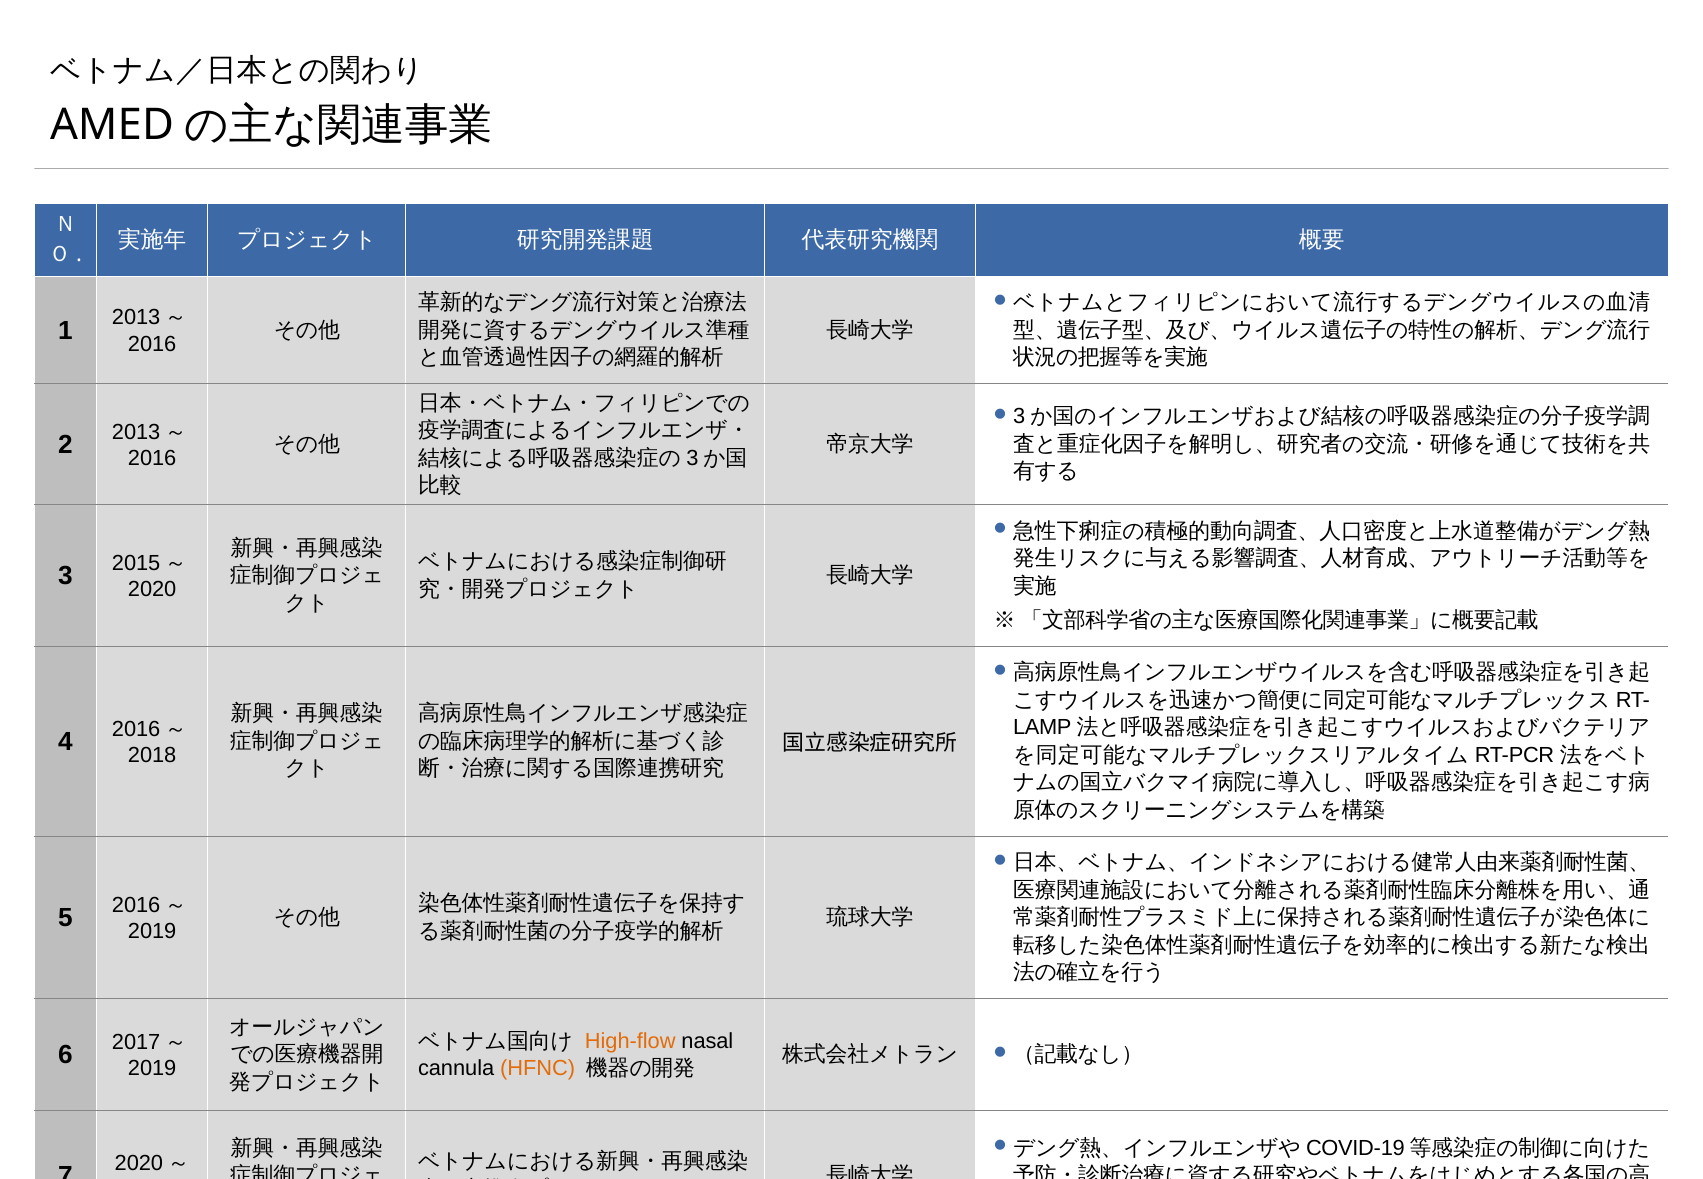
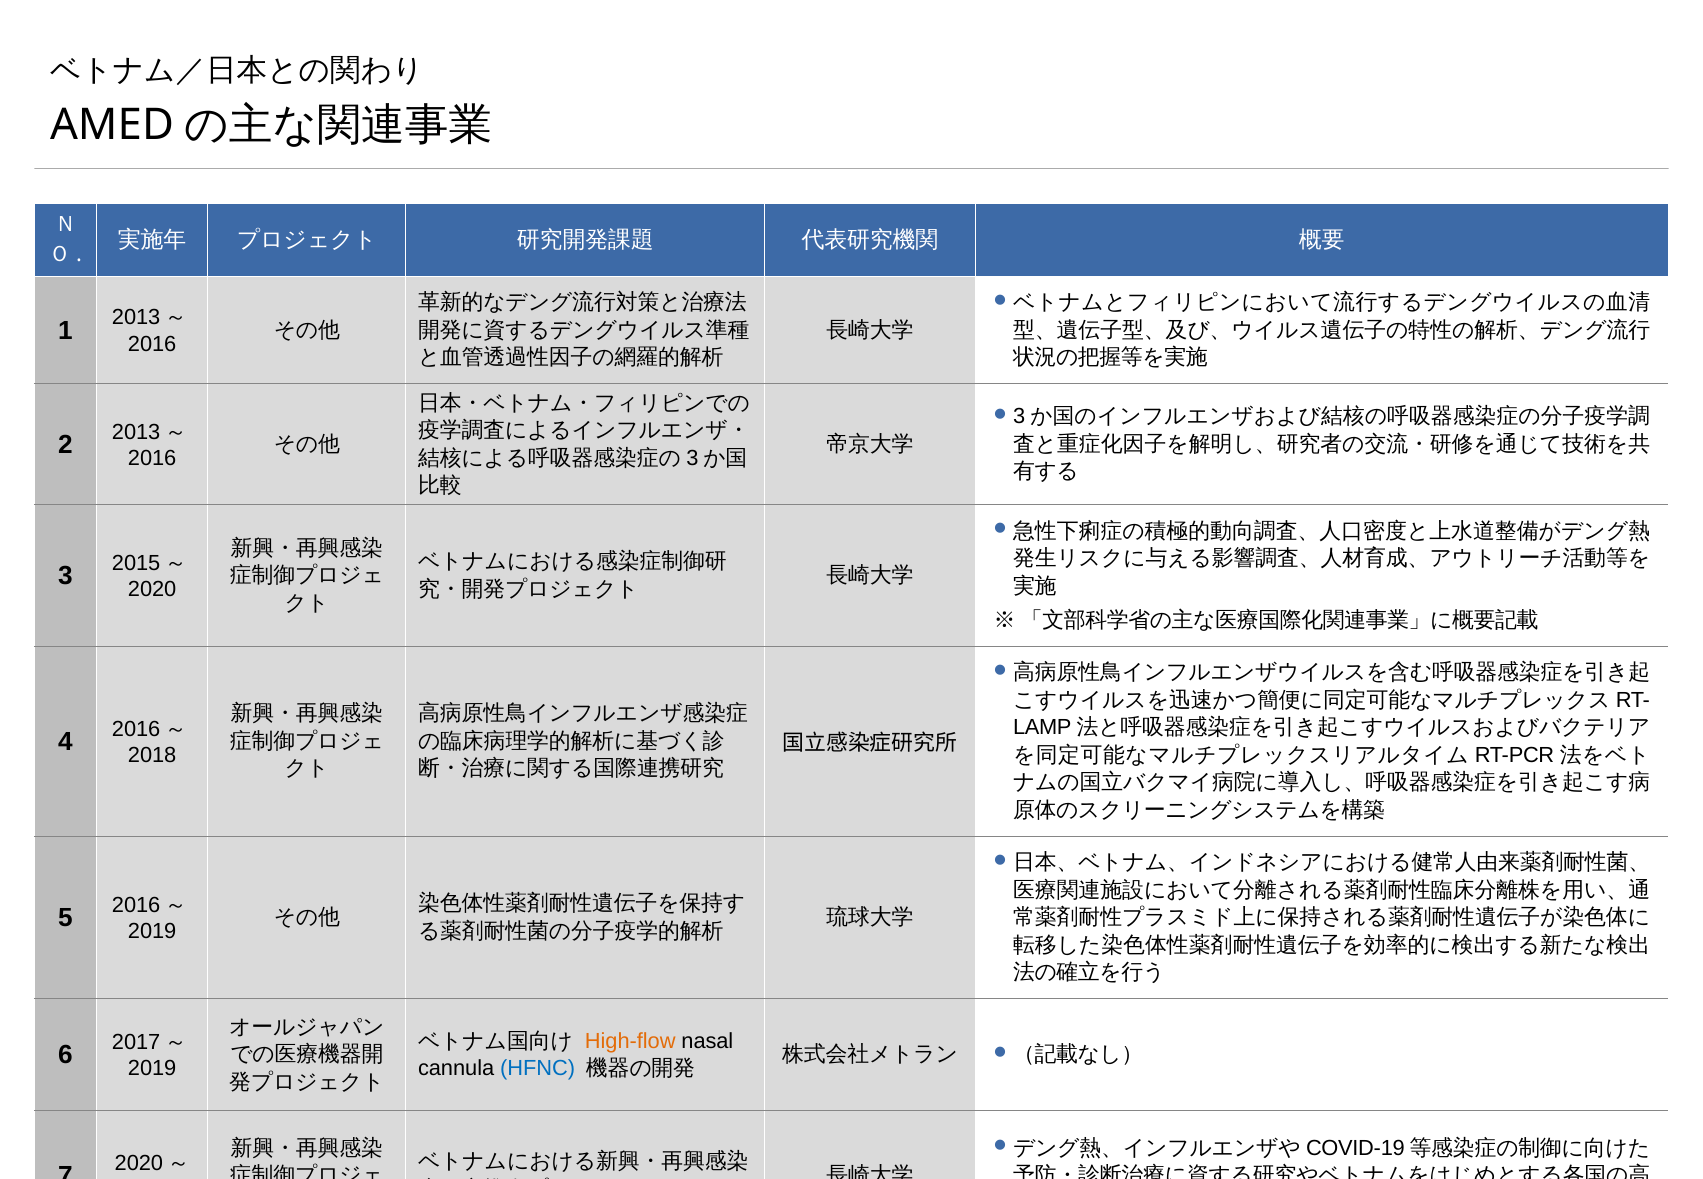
HFNC colour: orange -> blue
